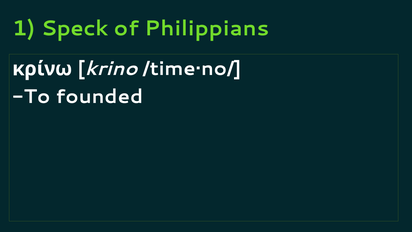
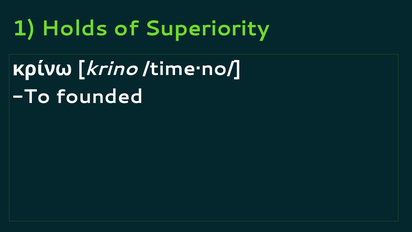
Speck: Speck -> Holds
Philippians: Philippians -> Superiority
